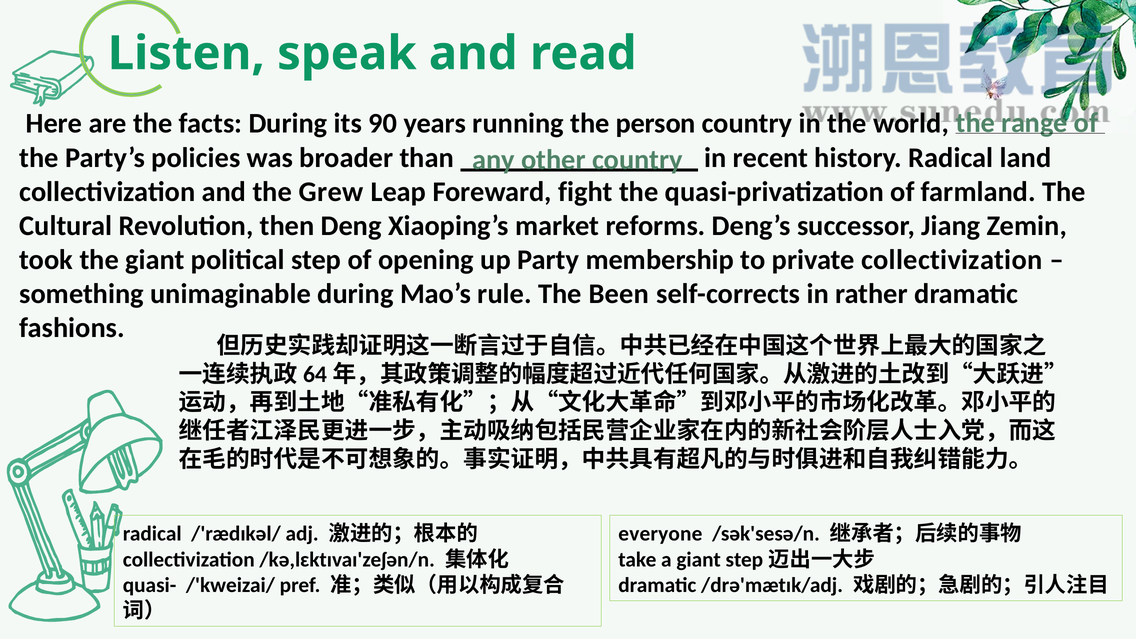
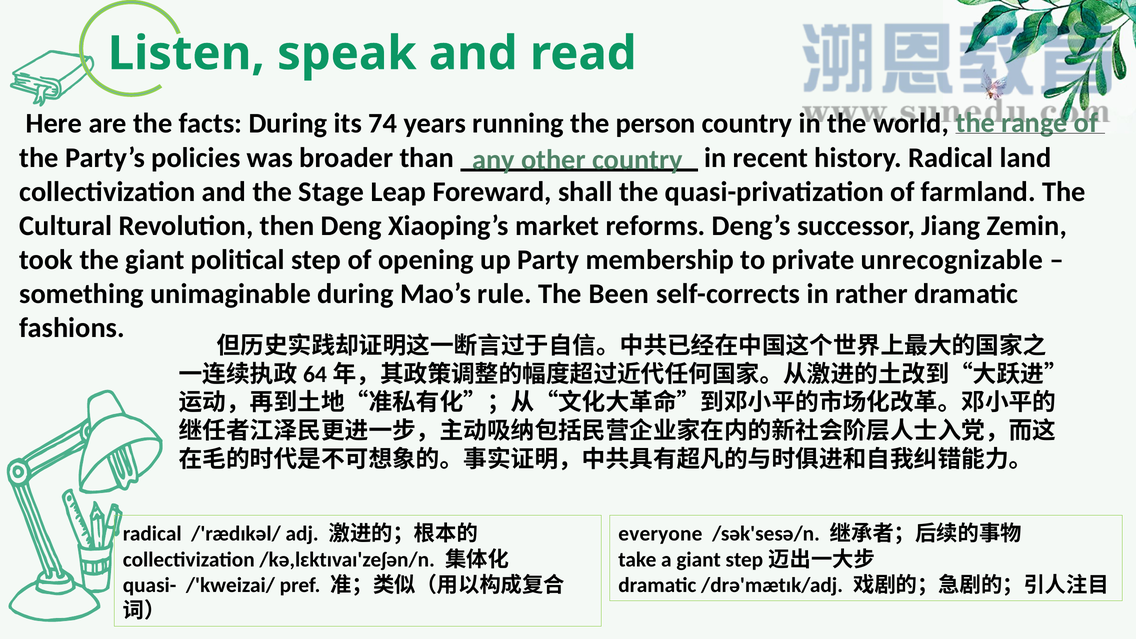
90: 90 -> 74
Grew: Grew -> Stage
fight: fight -> shall
private collectivization: collectivization -> unrecognizable
